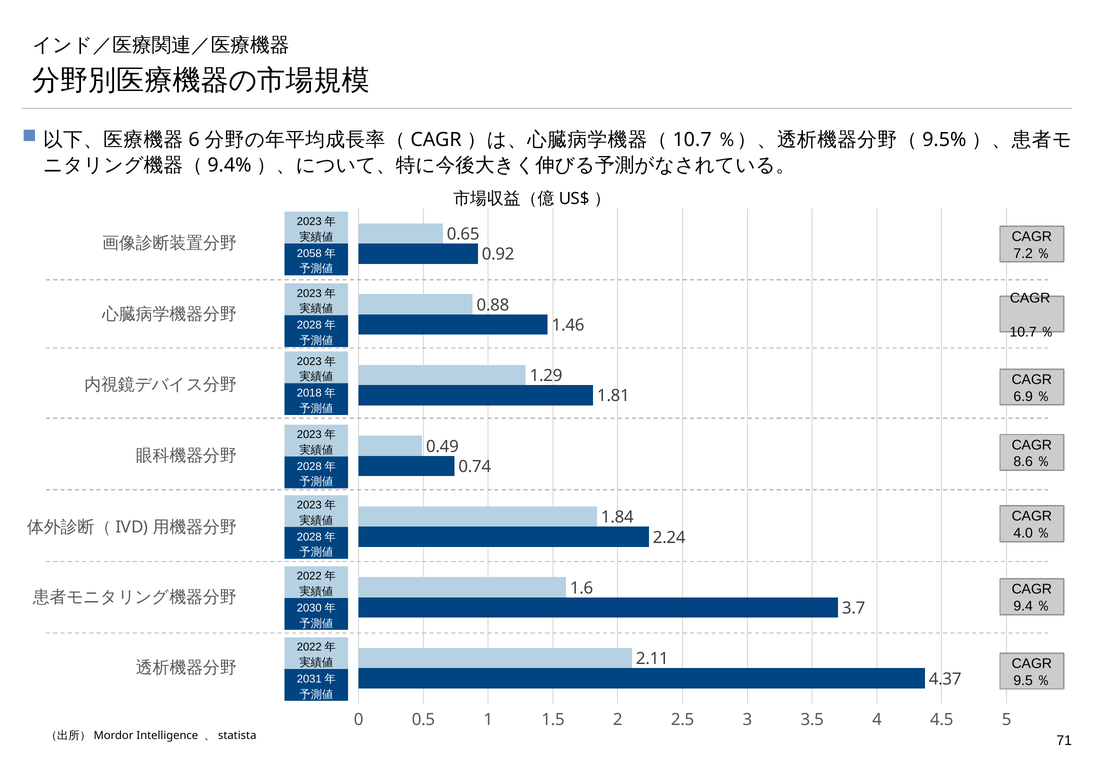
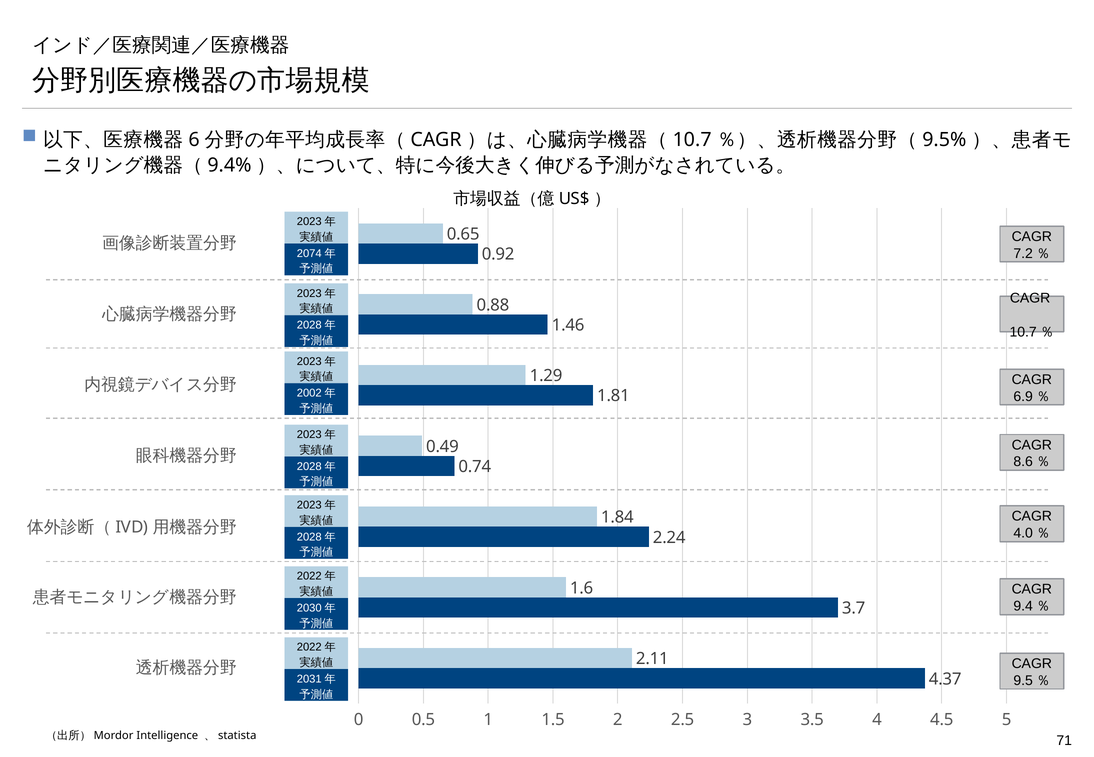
2058: 2058 -> 2074
2018: 2018 -> 2002
